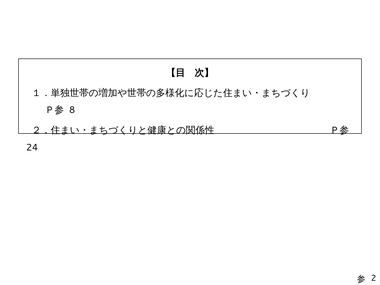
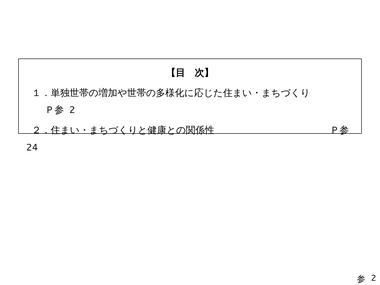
8 at (72, 110): 8 -> 2
